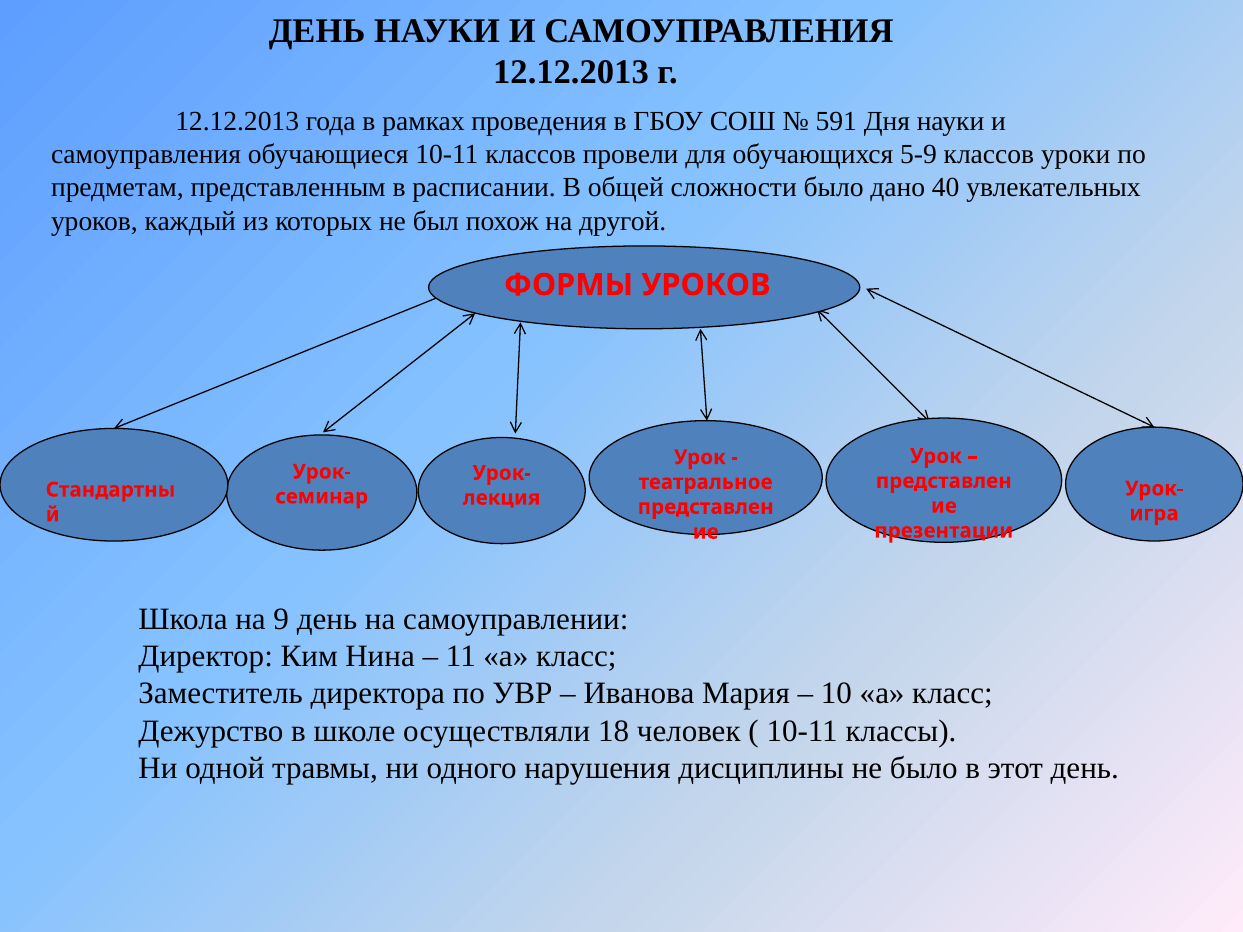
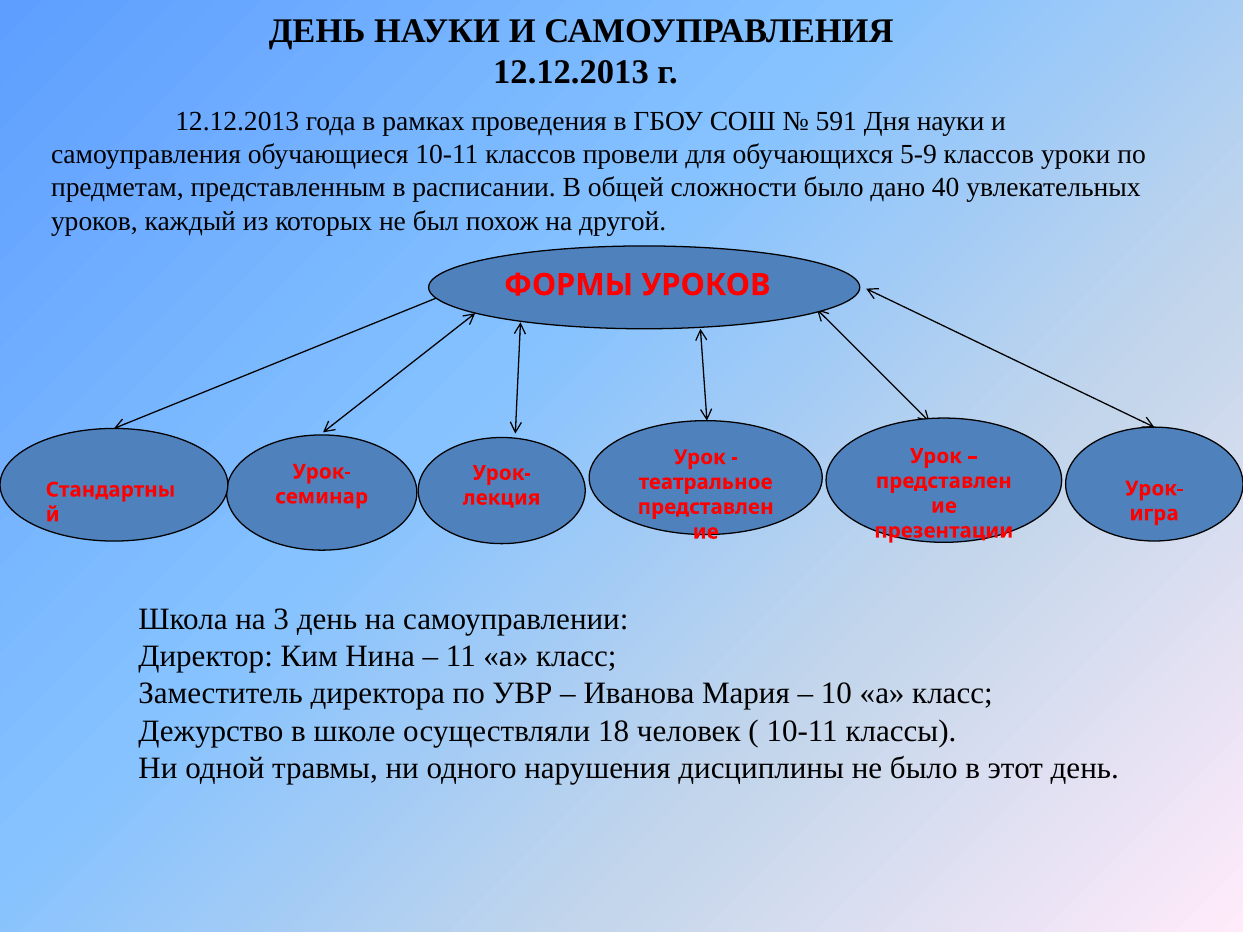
9: 9 -> 3
